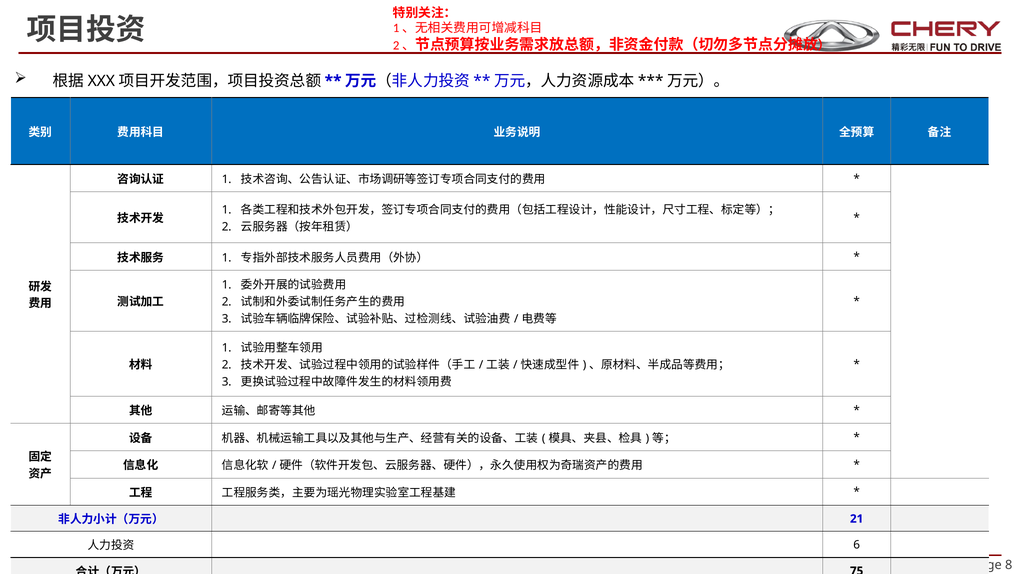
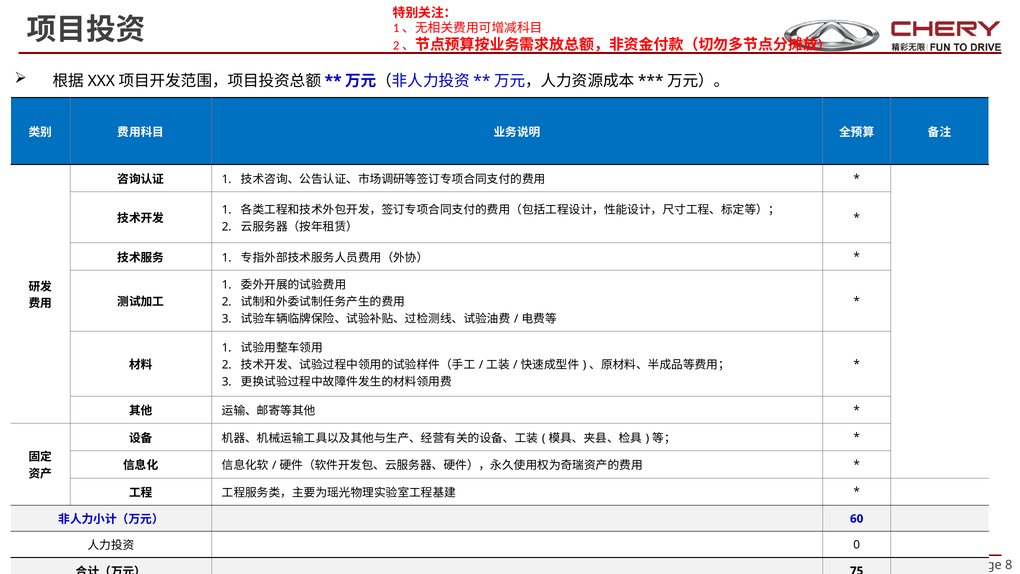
21: 21 -> 60
6: 6 -> 0
